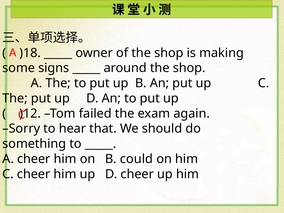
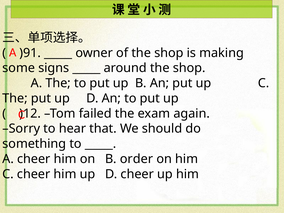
)18: )18 -> )91
could: could -> order
